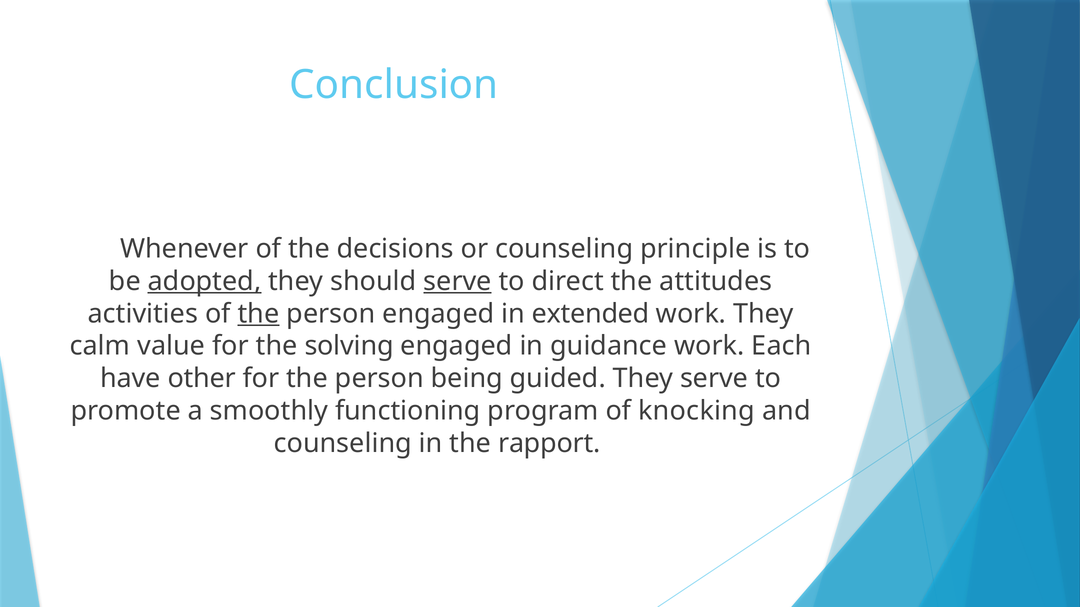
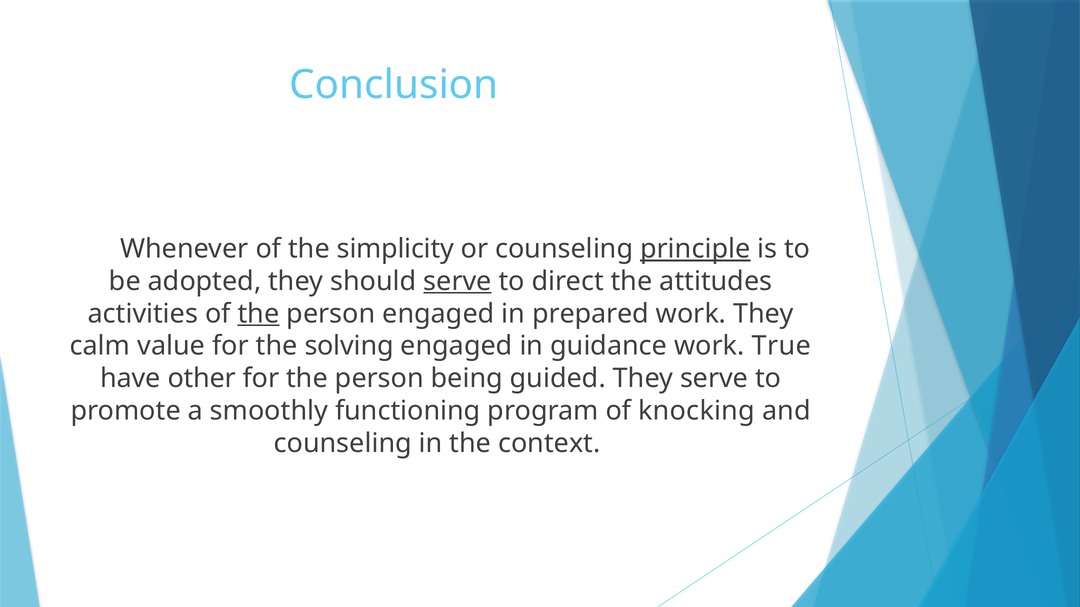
decisions: decisions -> simplicity
principle underline: none -> present
adopted underline: present -> none
extended: extended -> prepared
Each: Each -> True
rapport: rapport -> context
